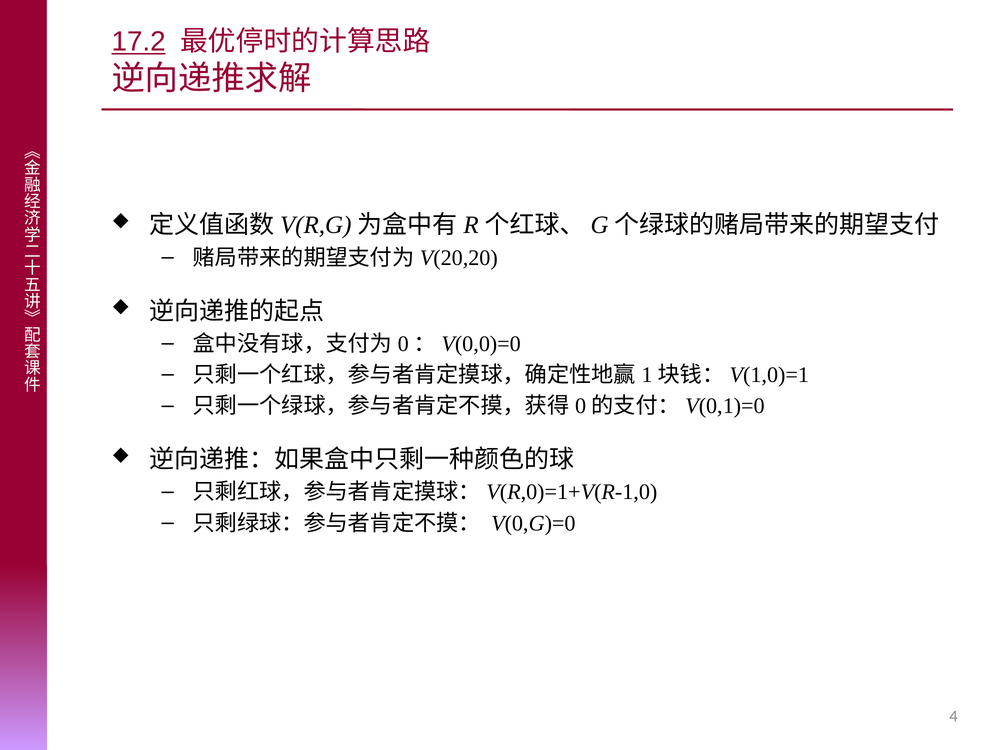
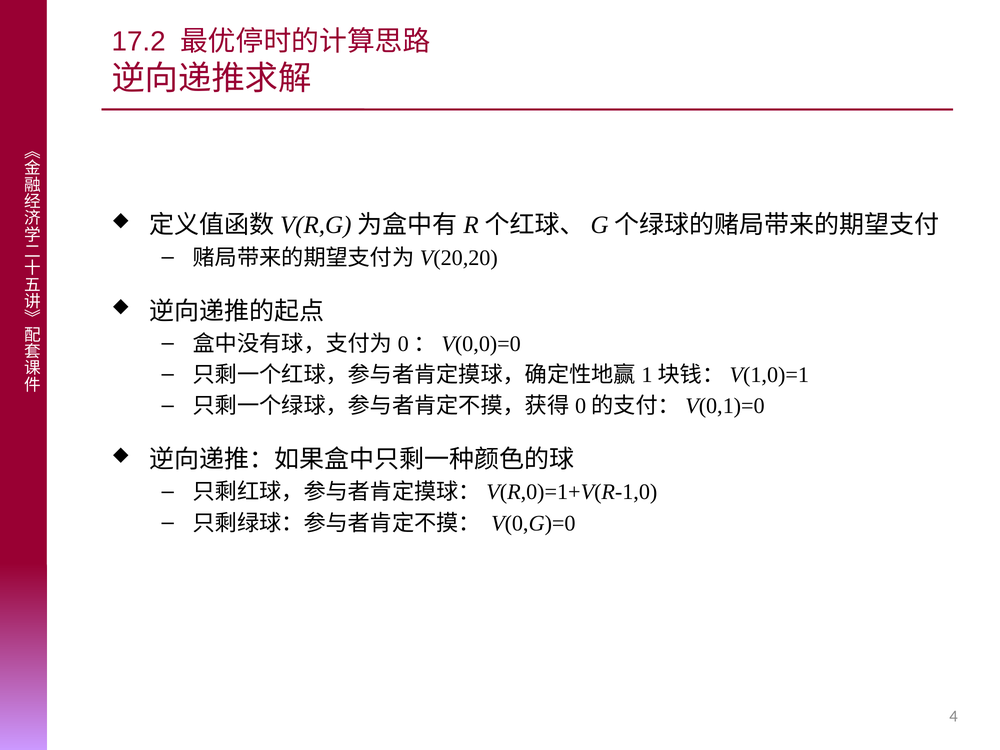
17.2 underline: present -> none
